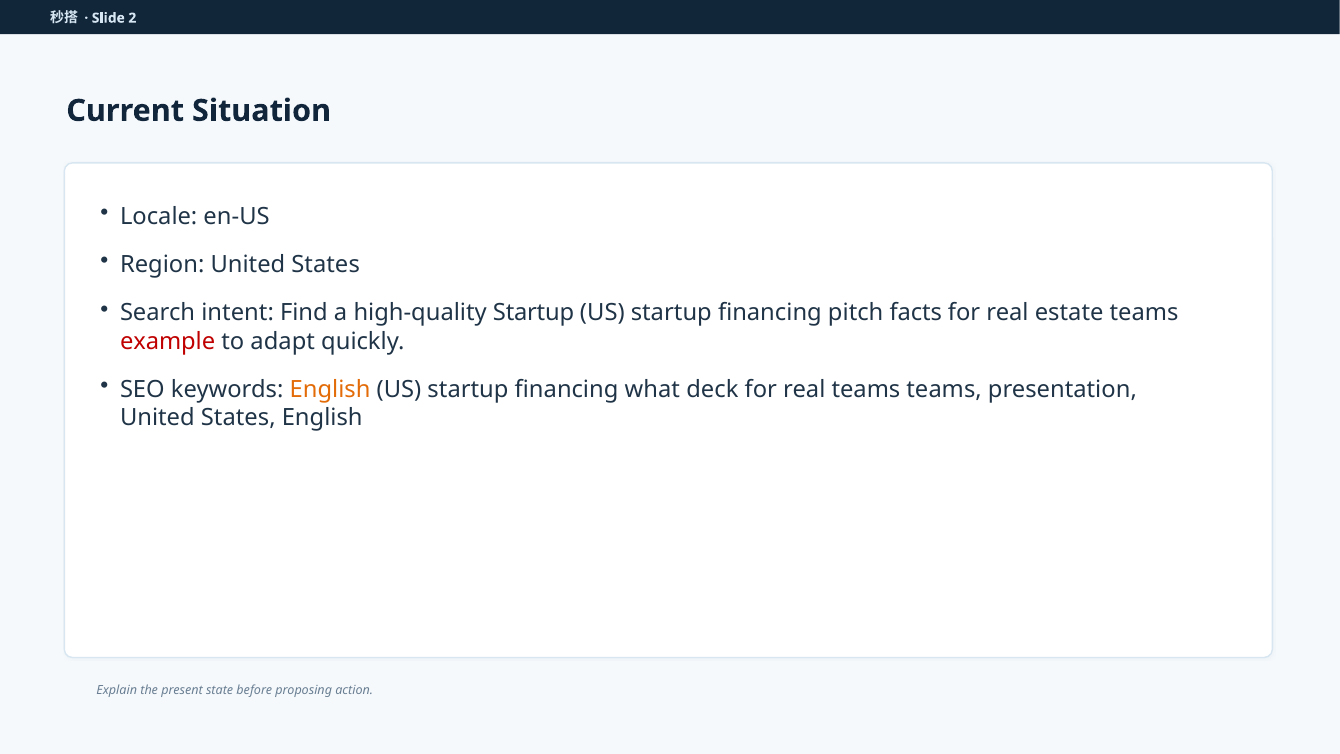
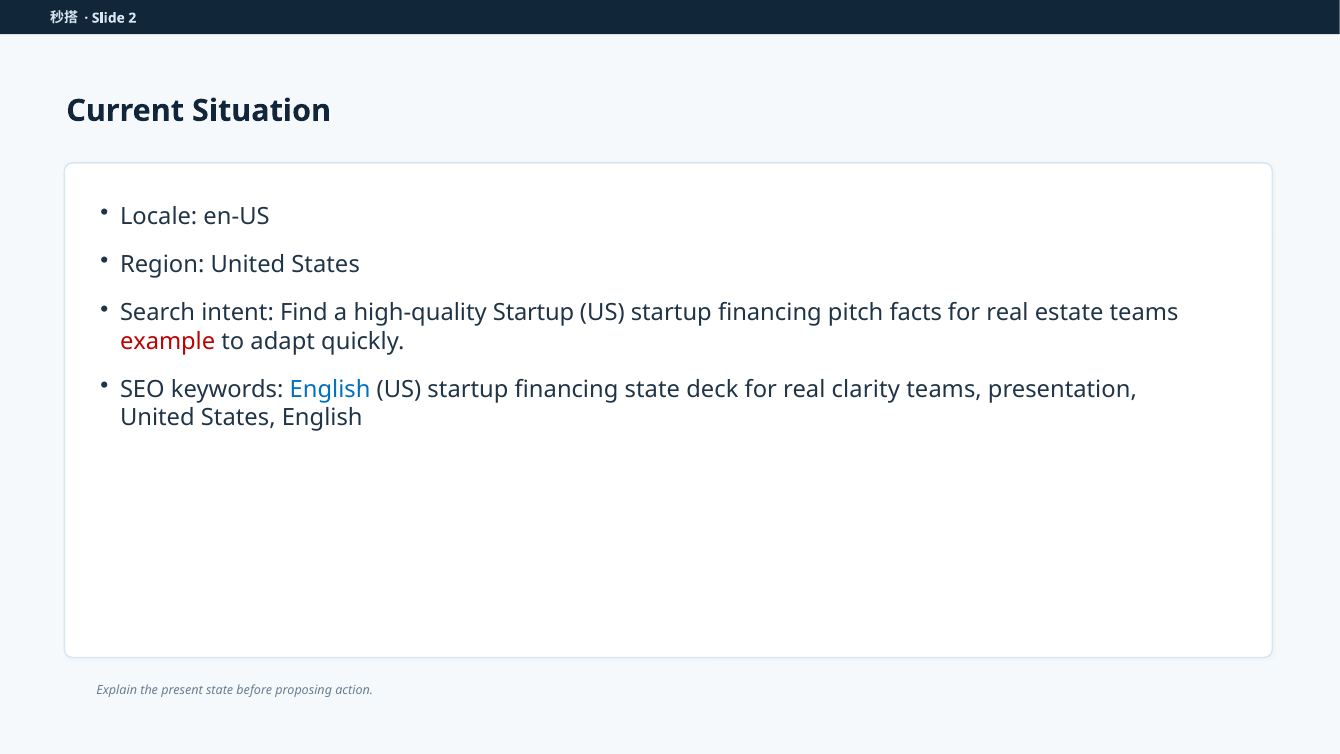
English at (330, 389) colour: orange -> blue
financing what: what -> state
real teams: teams -> clarity
